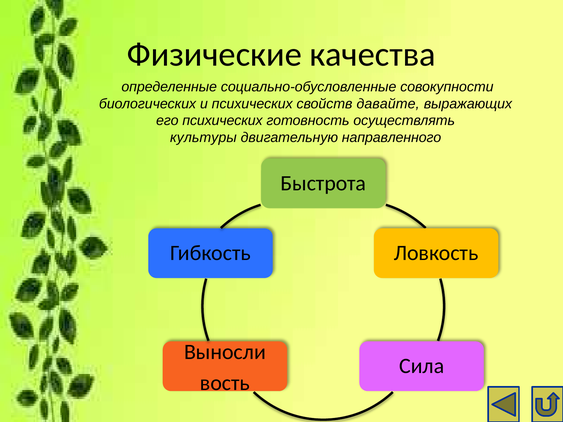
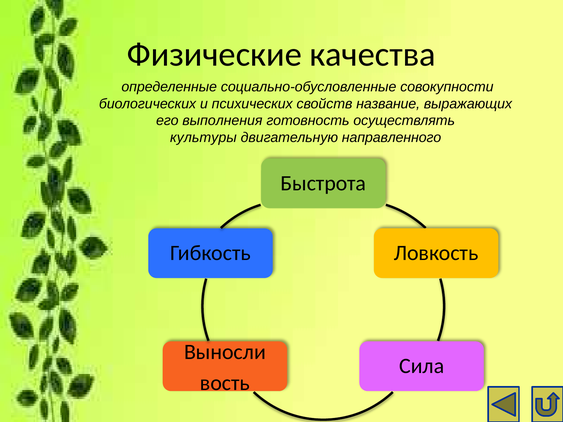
давайте: давайте -> название
его психических: психических -> выполнения
